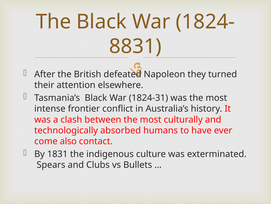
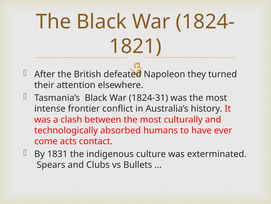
8831: 8831 -> 1821
also: also -> acts
